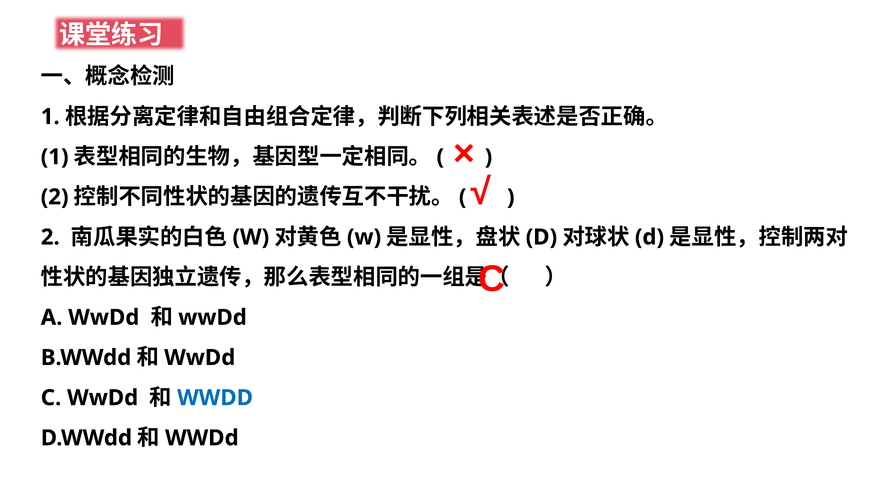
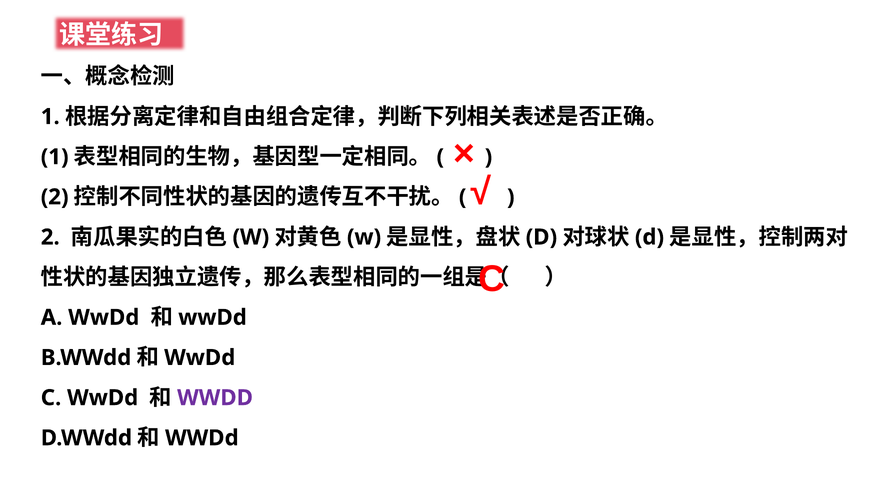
WWDD at (215, 398) colour: blue -> purple
